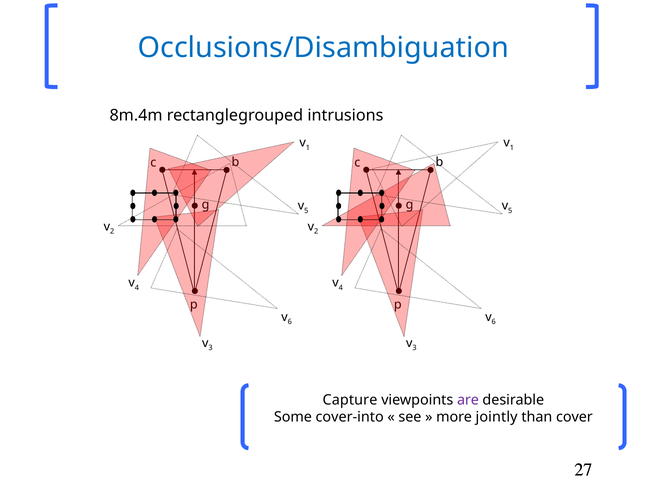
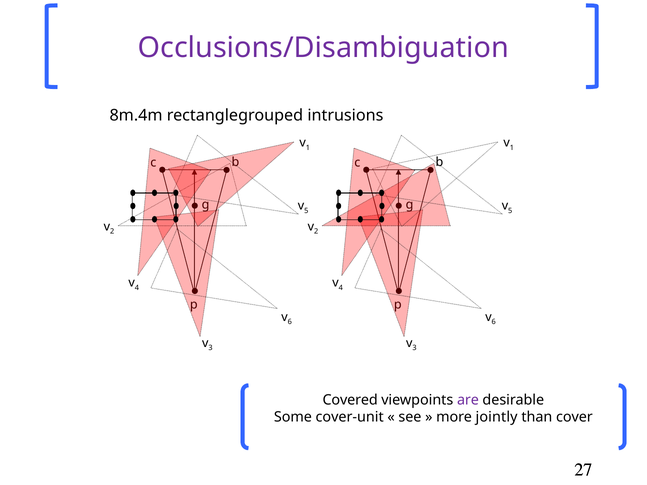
Occlusions/Disambiguation colour: blue -> purple
Capture: Capture -> Covered
cover-into: cover-into -> cover-unit
